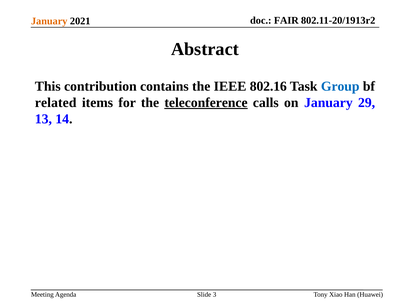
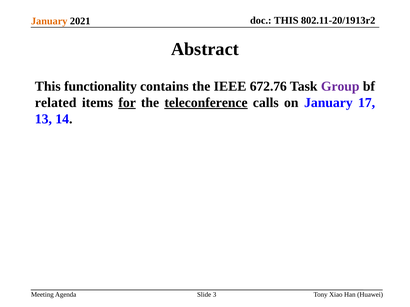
FAIR at (286, 21): FAIR -> THIS
contribution: contribution -> functionality
802.16: 802.16 -> 672.76
Group colour: blue -> purple
for underline: none -> present
29: 29 -> 17
